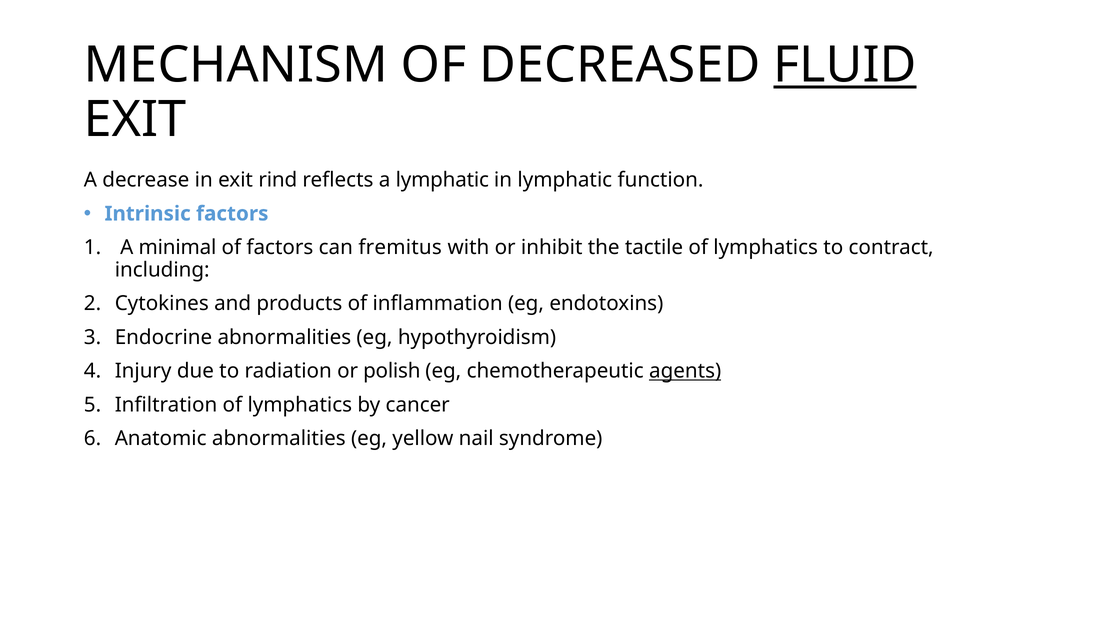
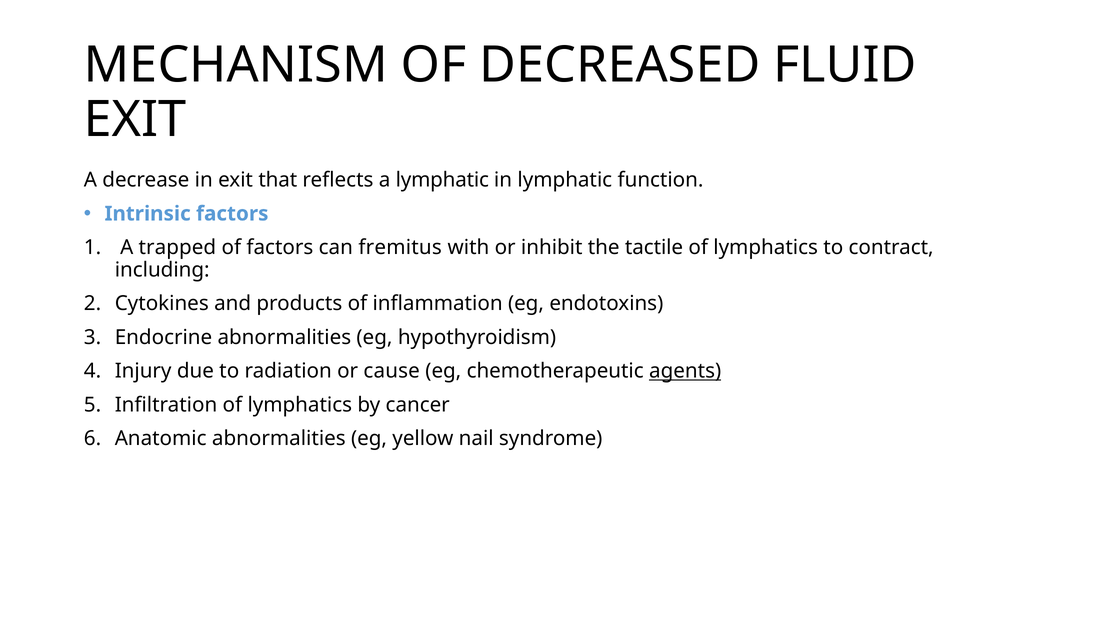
FLUID underline: present -> none
rind: rind -> that
minimal: minimal -> trapped
polish: polish -> cause
